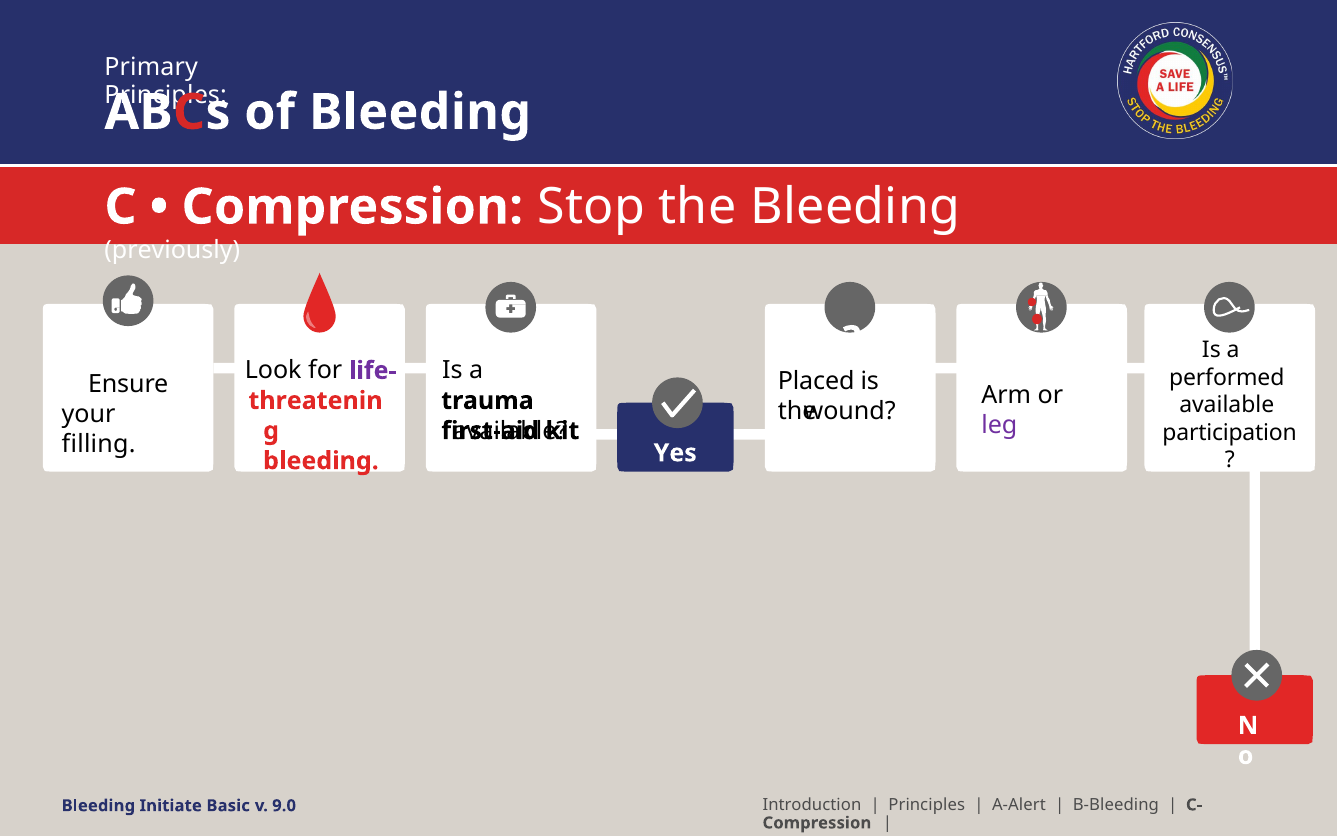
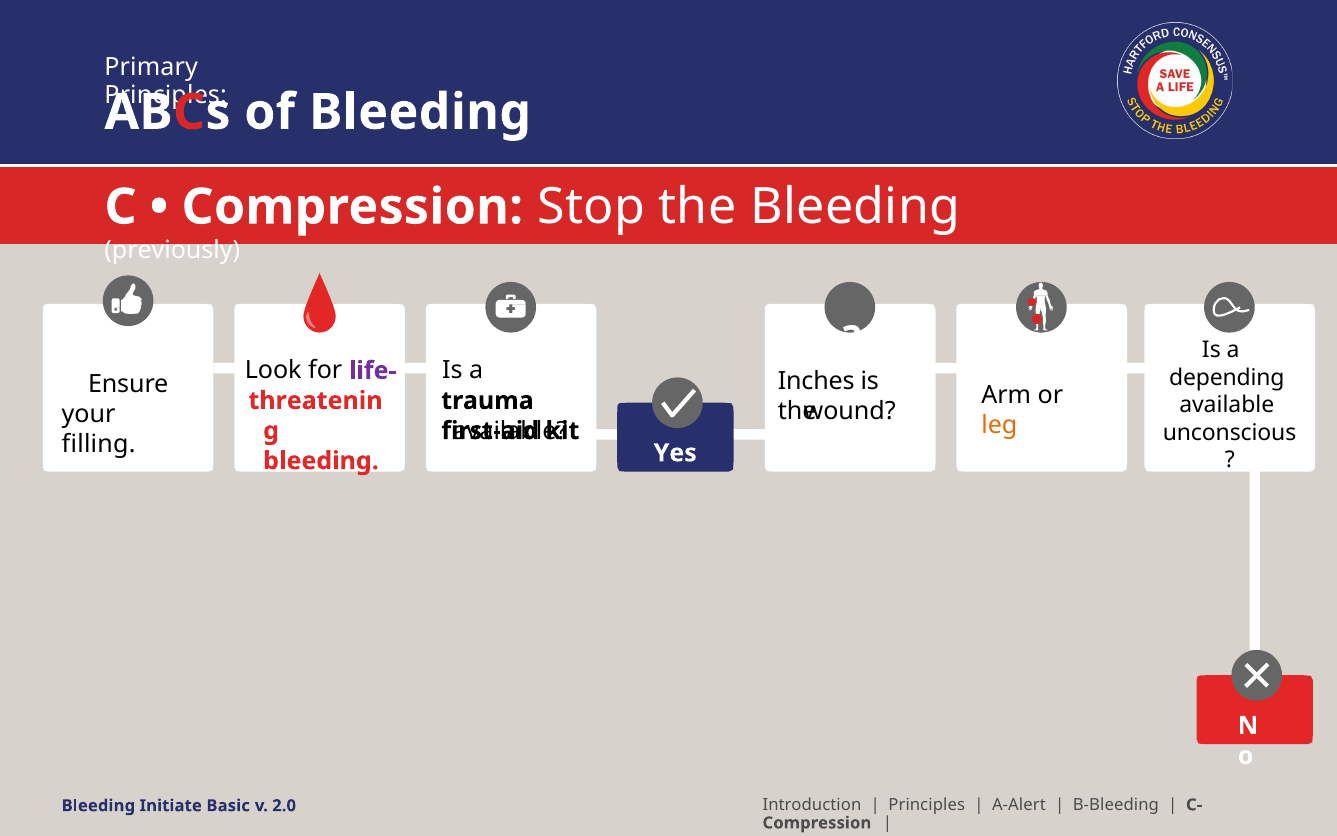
performed: performed -> depending
Placed: Placed -> Inches
leg colour: purple -> orange
participation: participation -> unconscious
9.0: 9.0 -> 2.0
